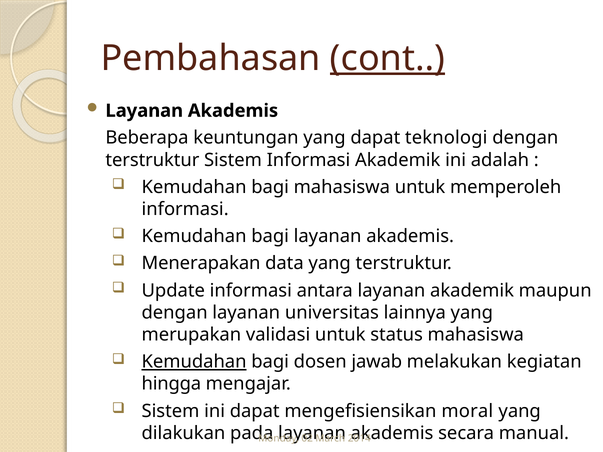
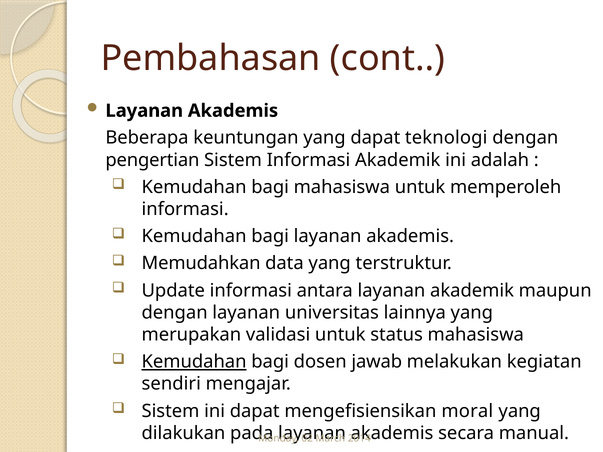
cont underline: present -> none
terstruktur at (152, 160): terstruktur -> pengertian
Menerapakan: Menerapakan -> Memudahkan
hingga: hingga -> sendiri
